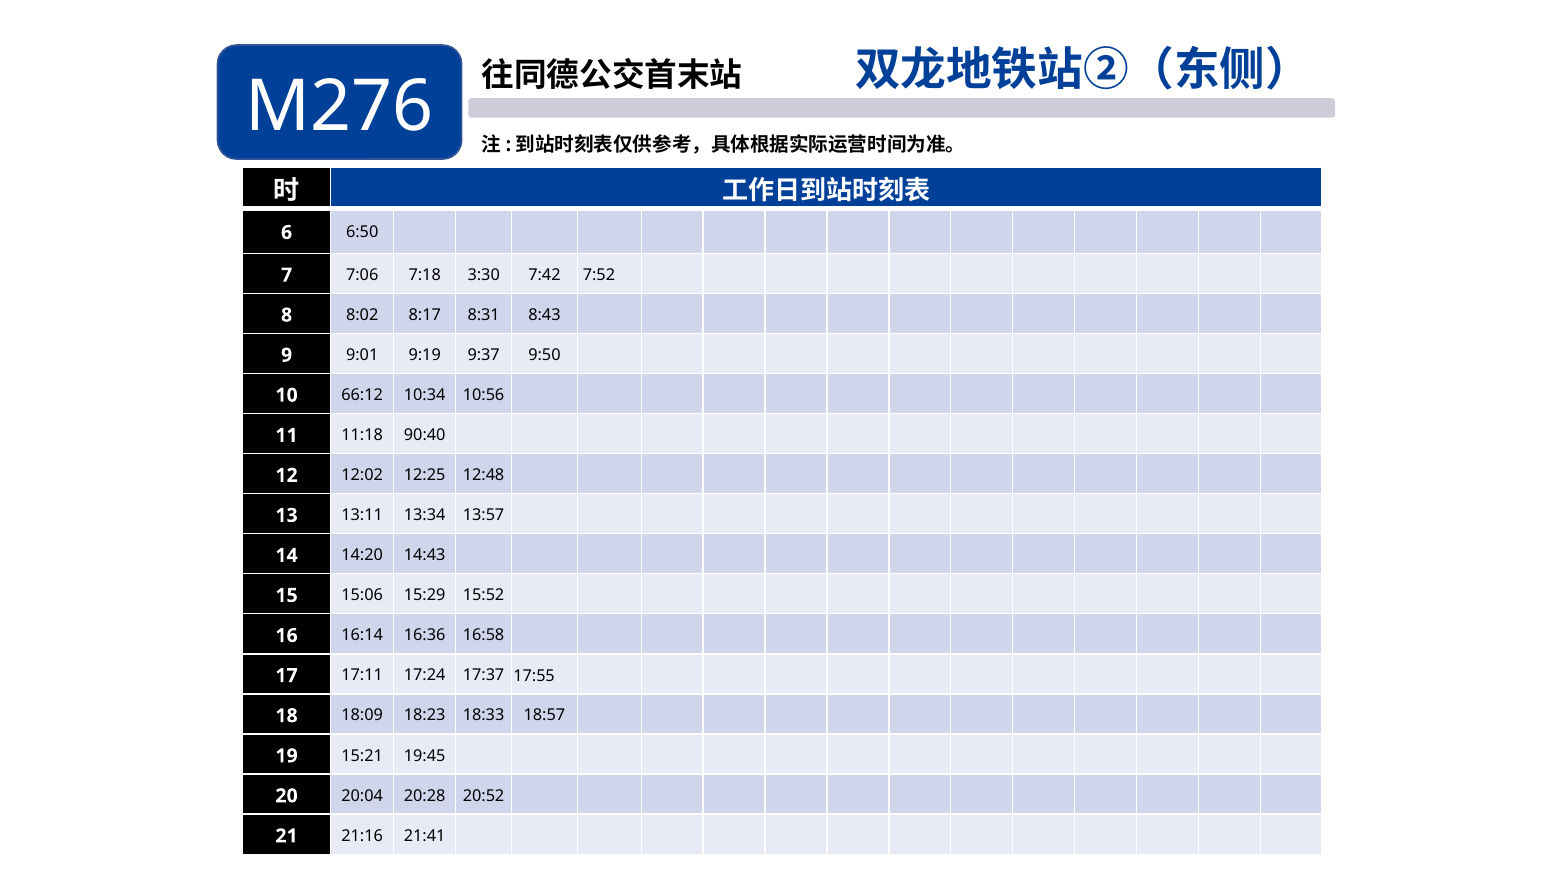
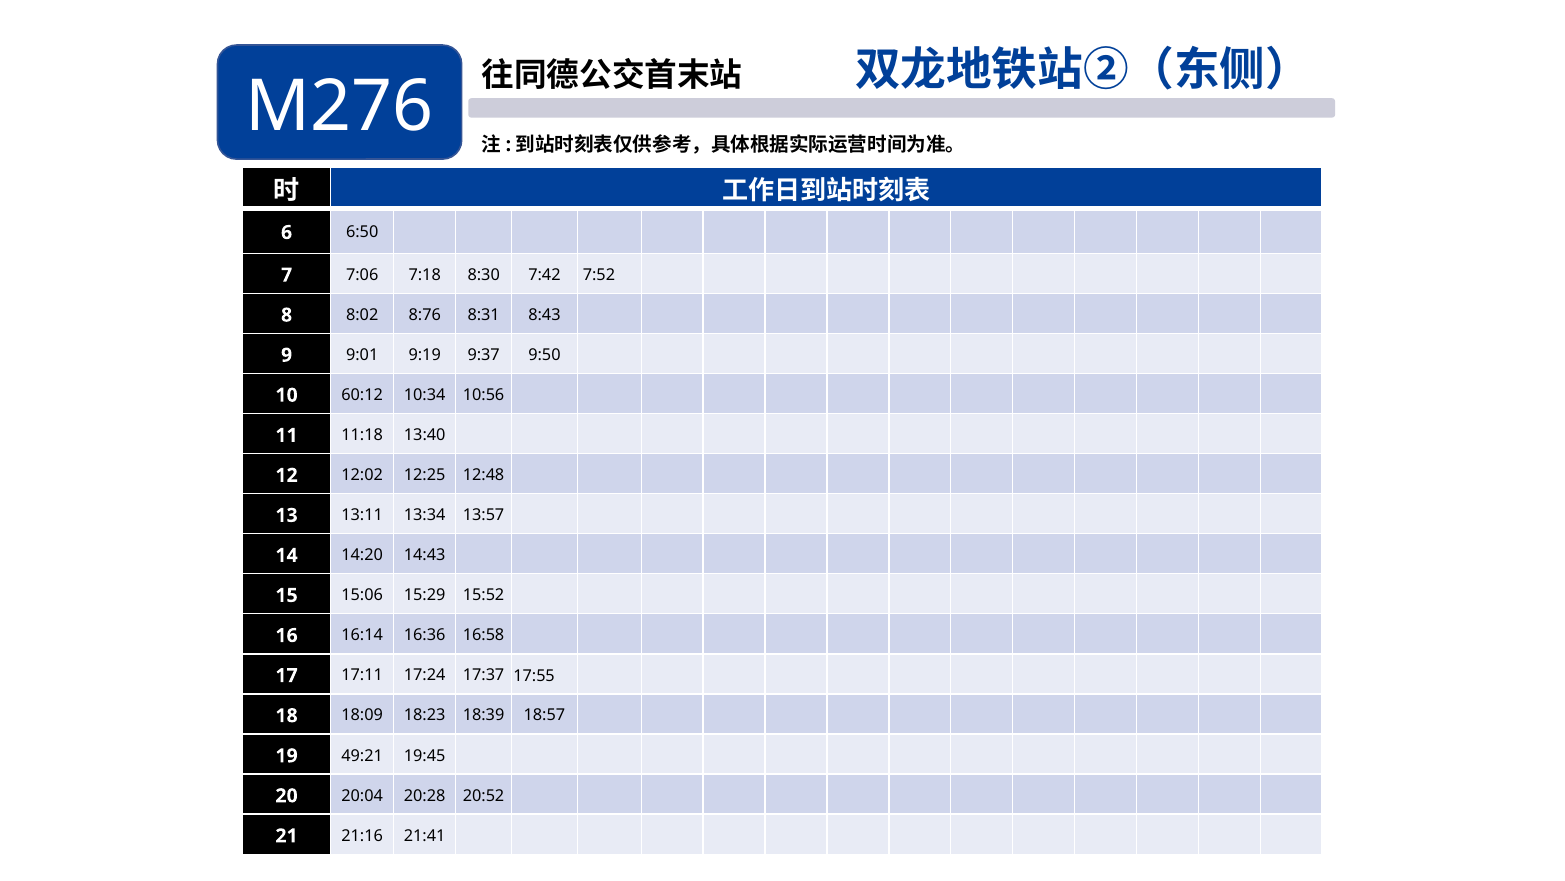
3:30: 3:30 -> 8:30
8:17: 8:17 -> 8:76
66:12: 66:12 -> 60:12
90:40: 90:40 -> 13:40
18:33: 18:33 -> 18:39
15:21: 15:21 -> 49:21
